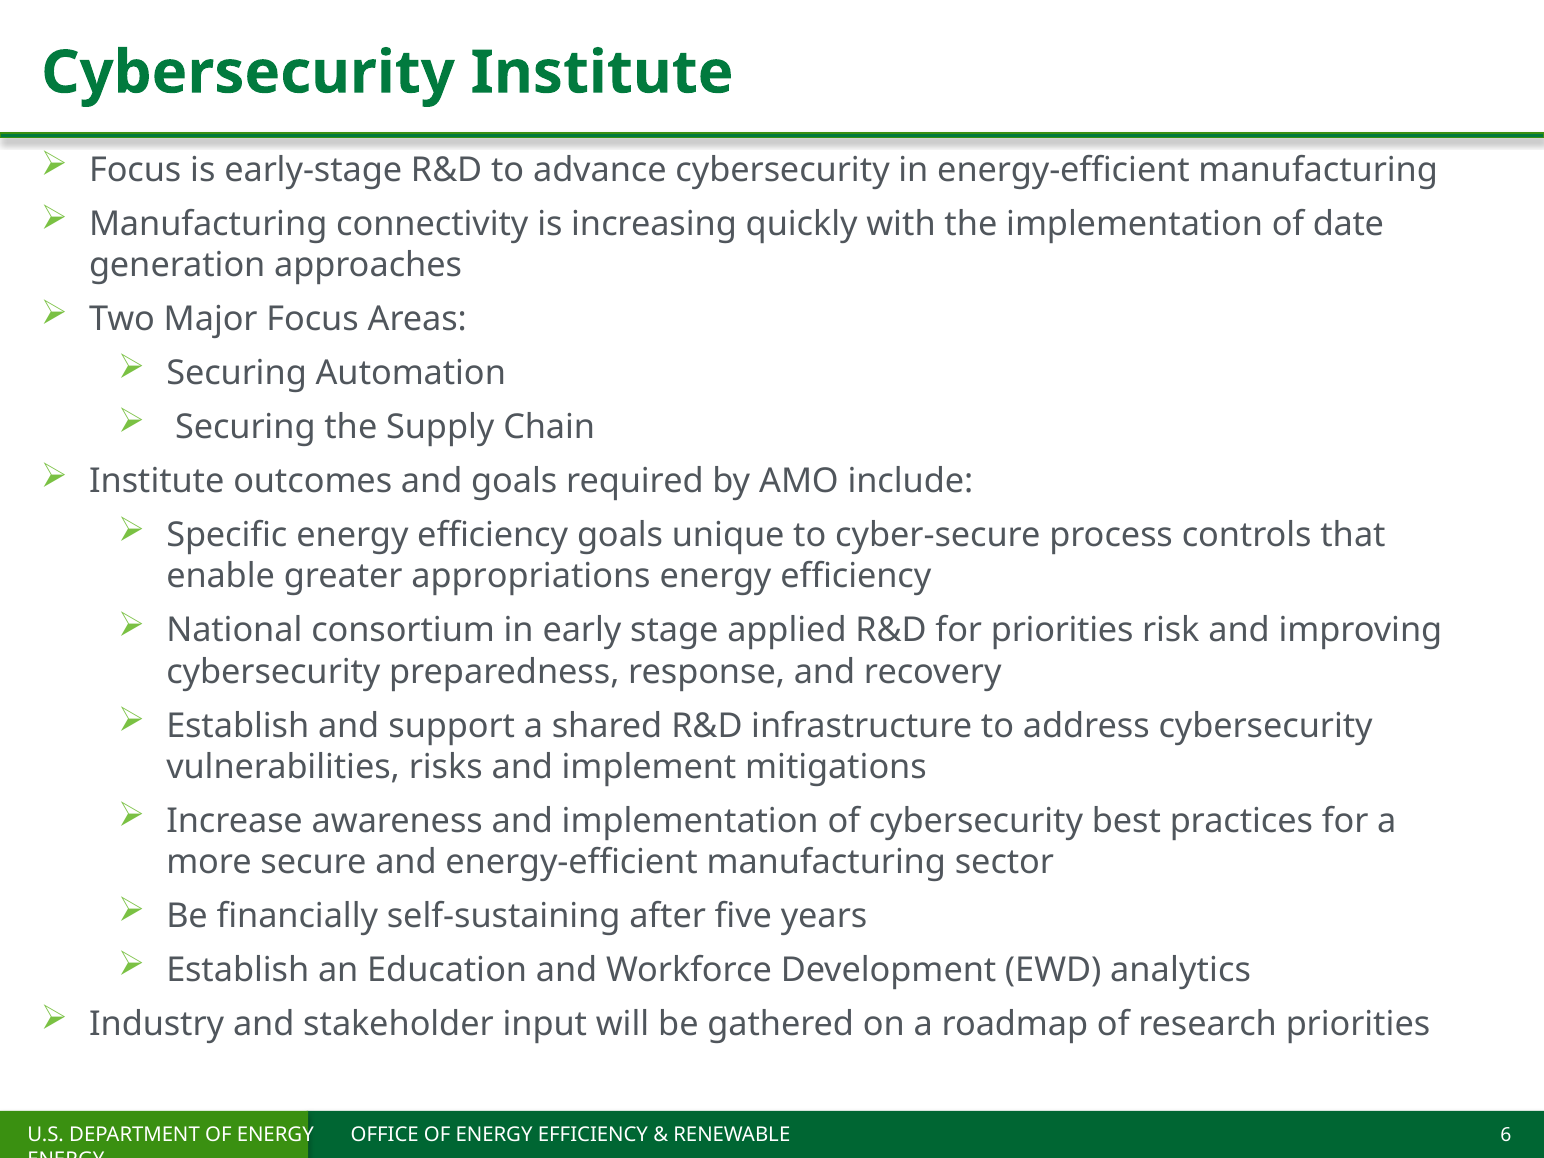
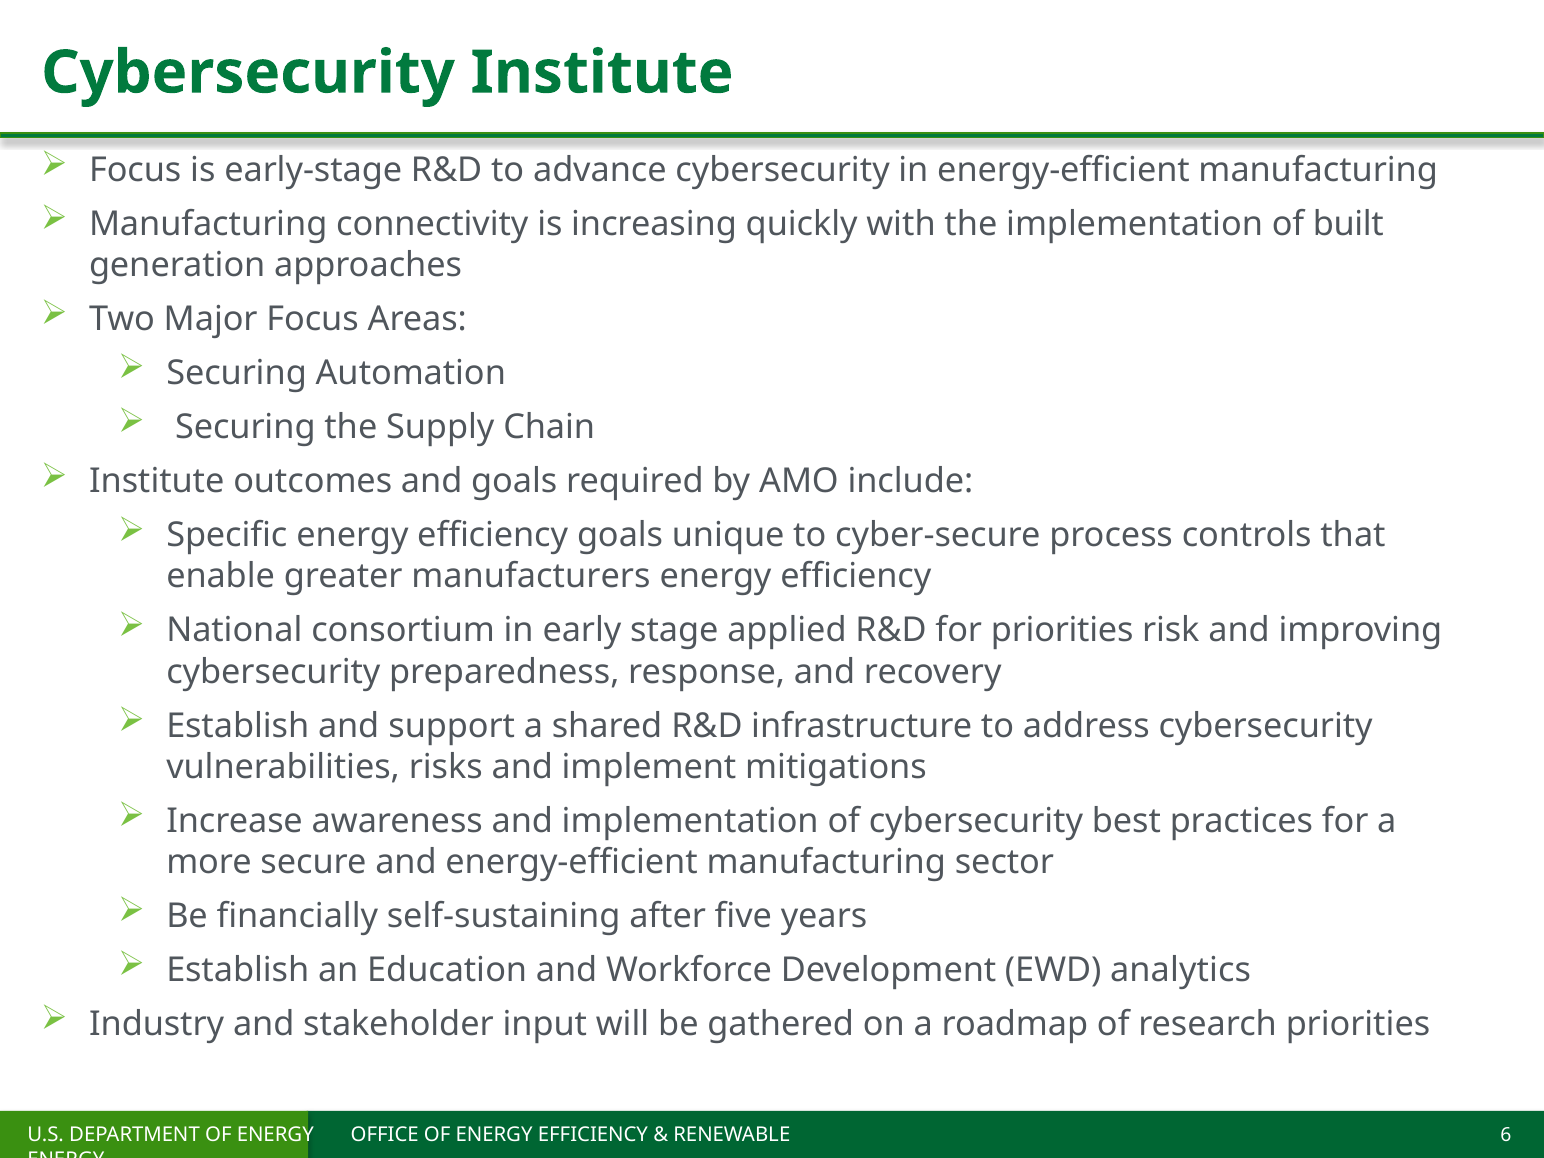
date: date -> built
appropriations: appropriations -> manufacturers
